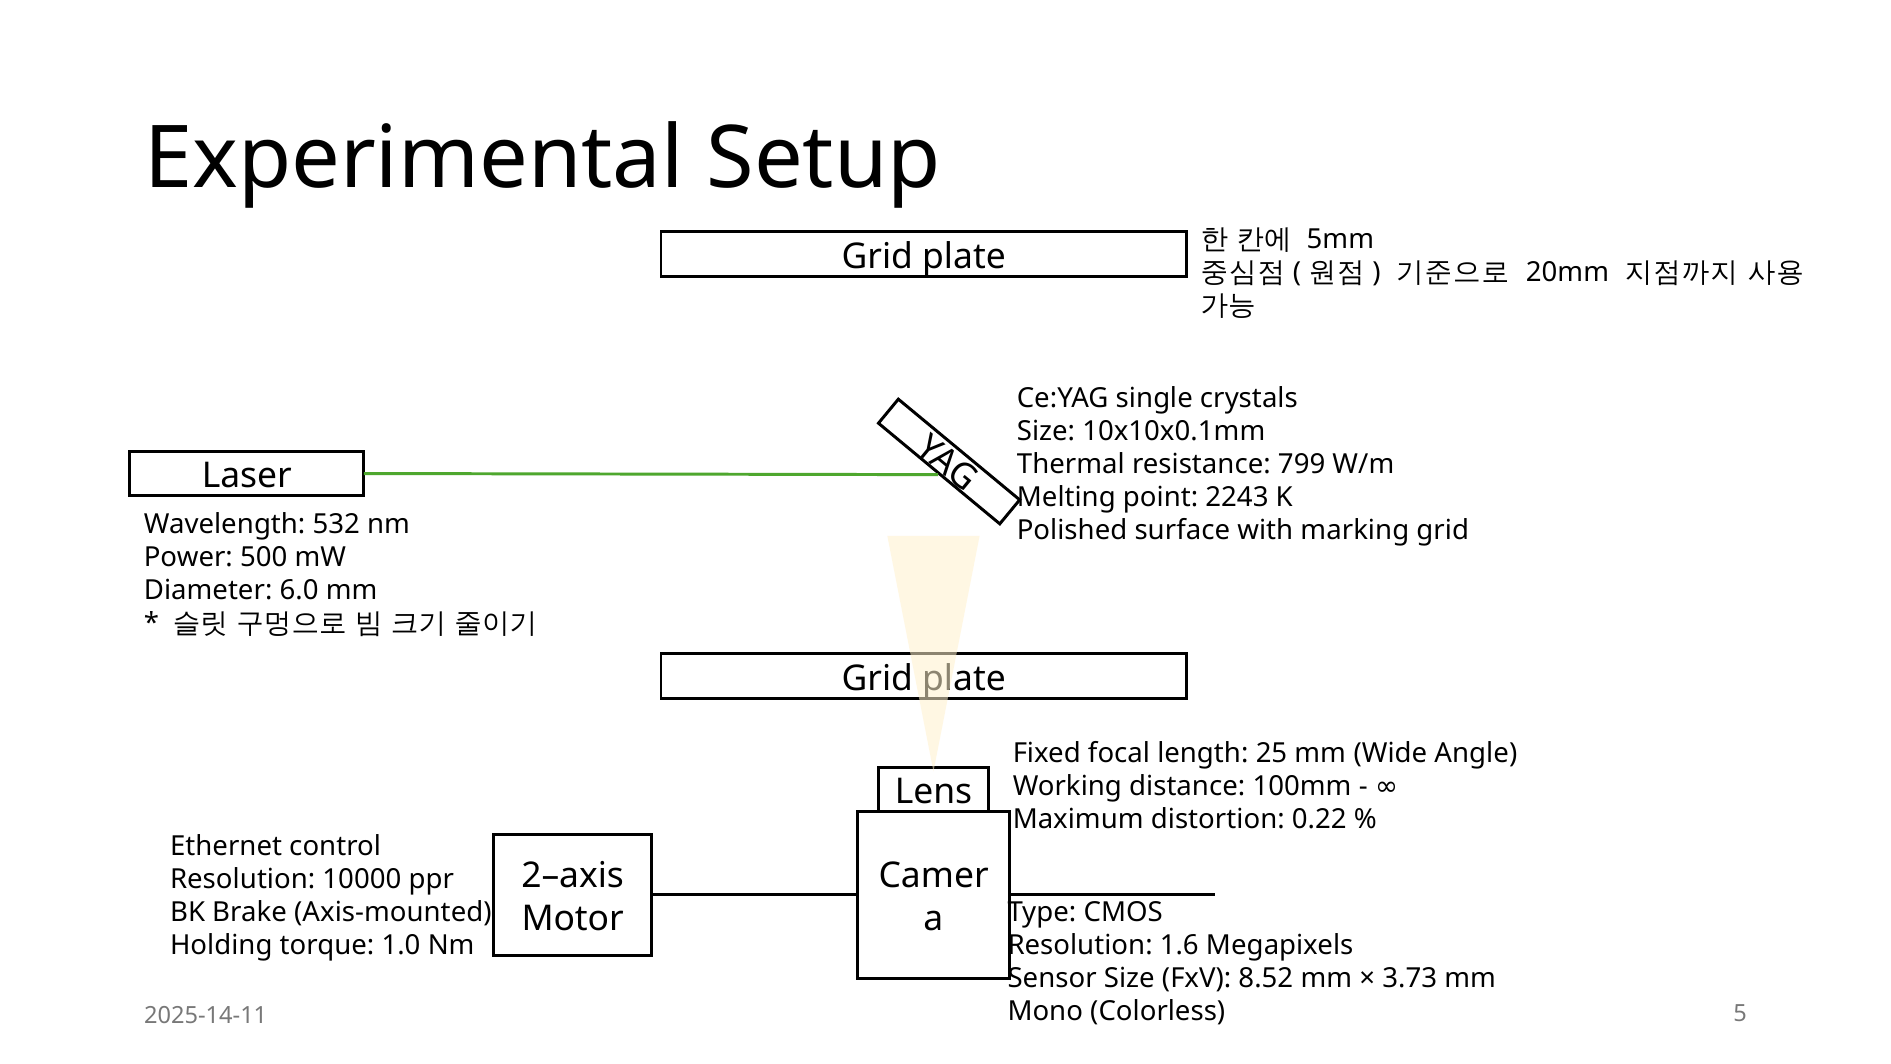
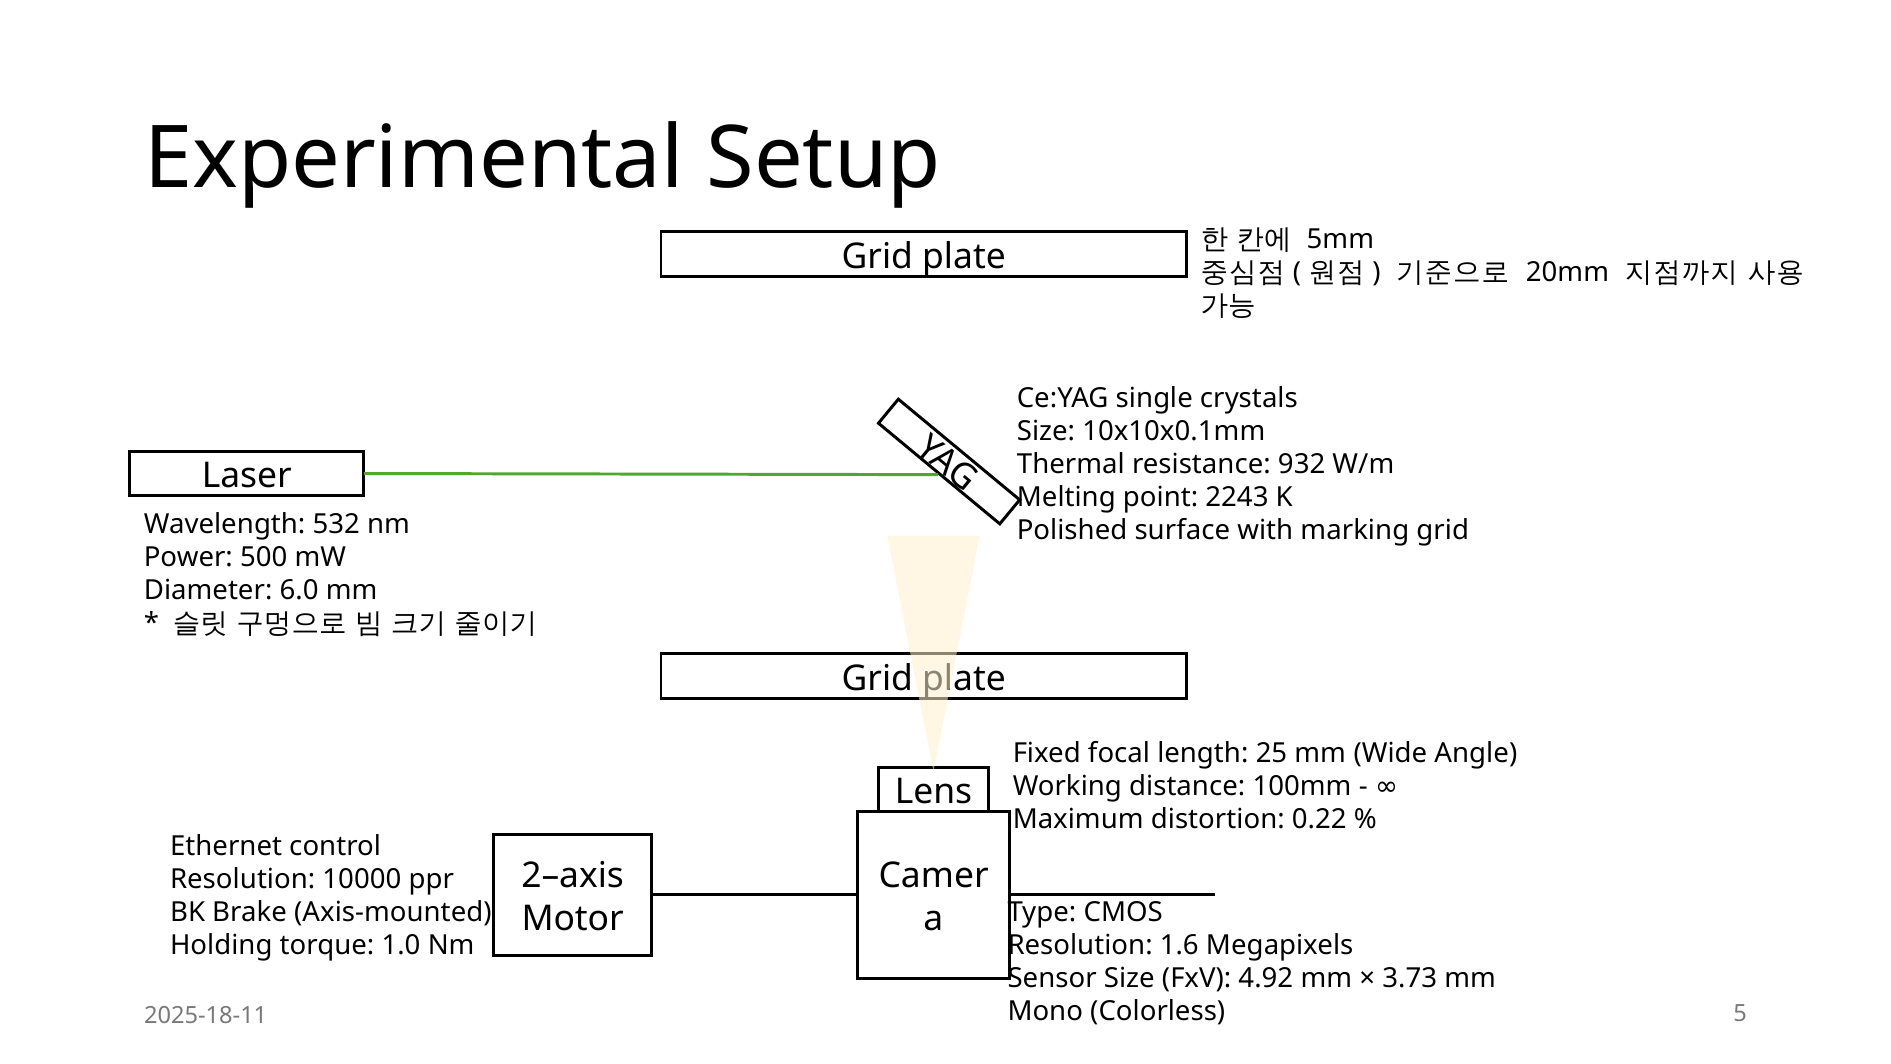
799: 799 -> 932
8.52: 8.52 -> 4.92
2025-14-11: 2025-14-11 -> 2025-18-11
